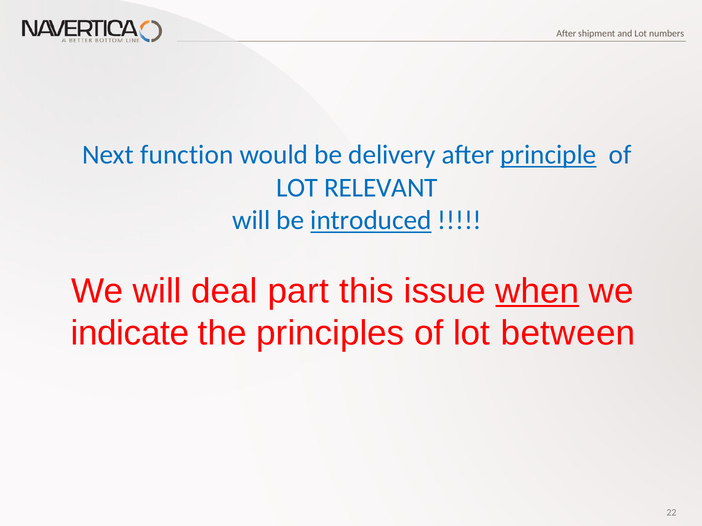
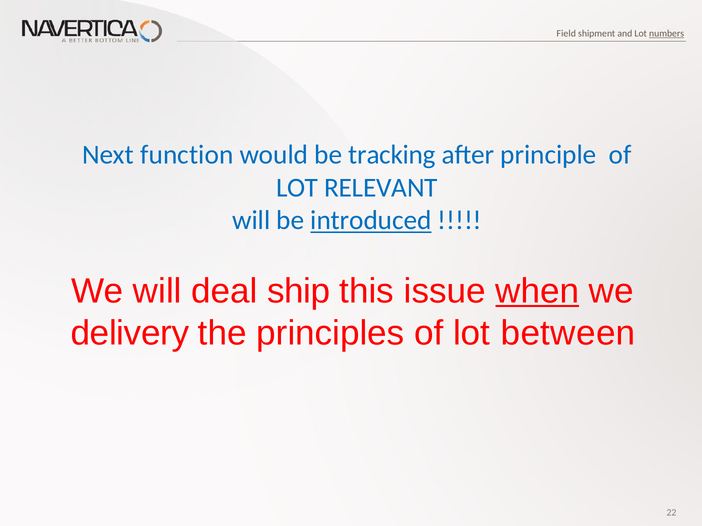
After at (566, 33): After -> Field
numbers underline: none -> present
delivery: delivery -> tracking
principle underline: present -> none
part: part -> ship
indicate: indicate -> delivery
